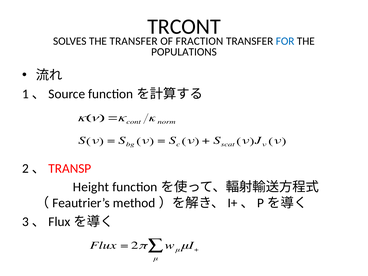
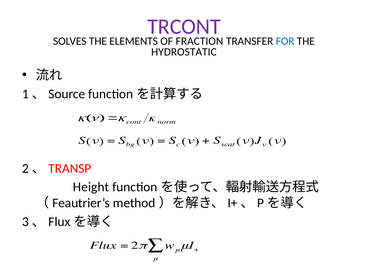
TRCONT colour: black -> purple
THE TRANSFER: TRANSFER -> ELEMENTS
POPULATIONS: POPULATIONS -> HYDROSTATIC
